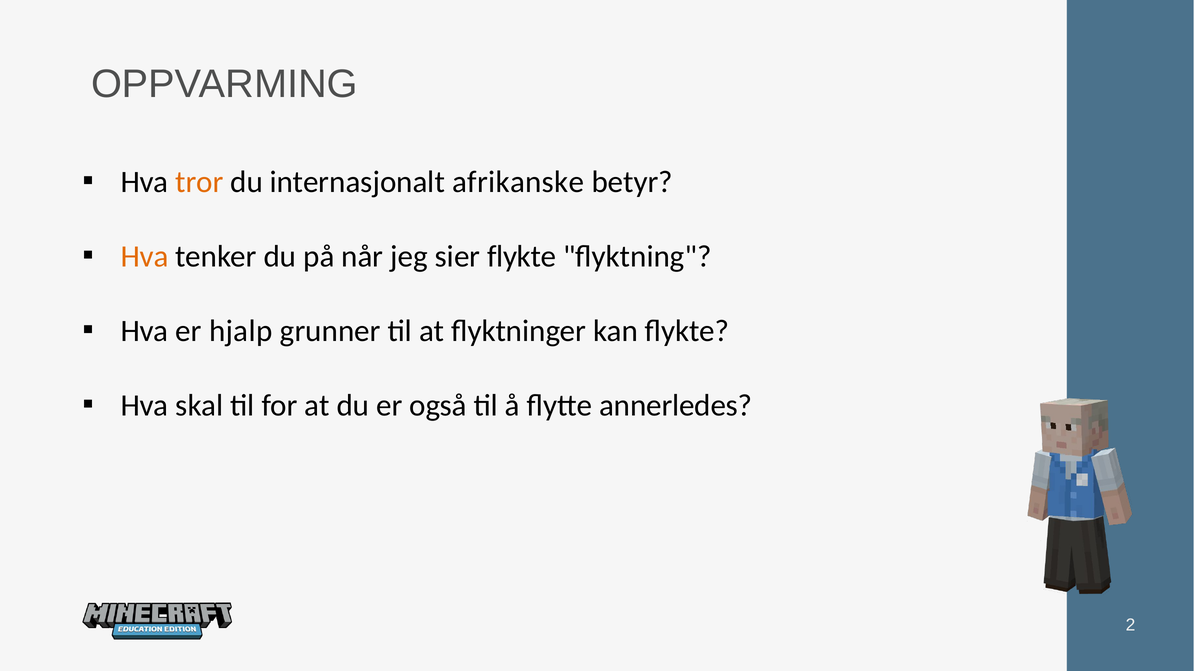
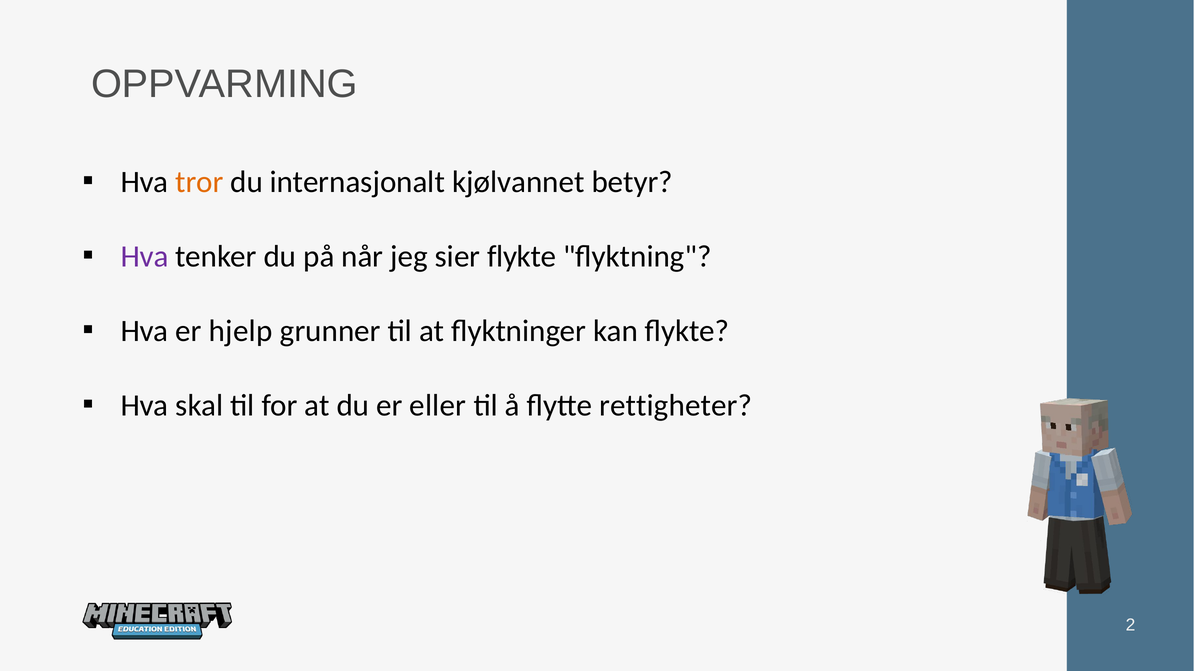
afrikanske: afrikanske -> kjølvannet
Hva at (145, 257) colour: orange -> purple
hjalp: hjalp -> hjelp
også: også -> eller
annerledes: annerledes -> rettigheter
